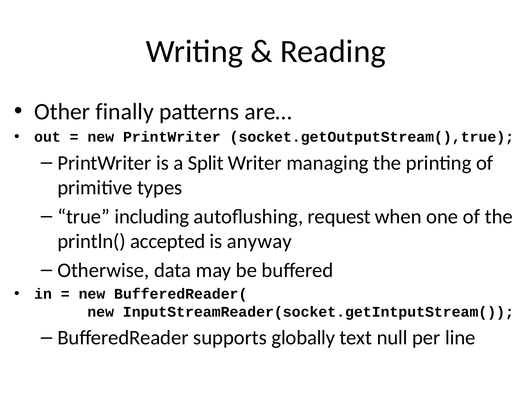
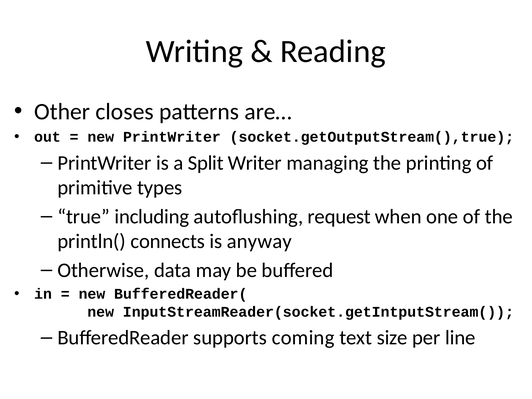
finally: finally -> closes
accepted: accepted -> connects
globally: globally -> coming
null: null -> size
